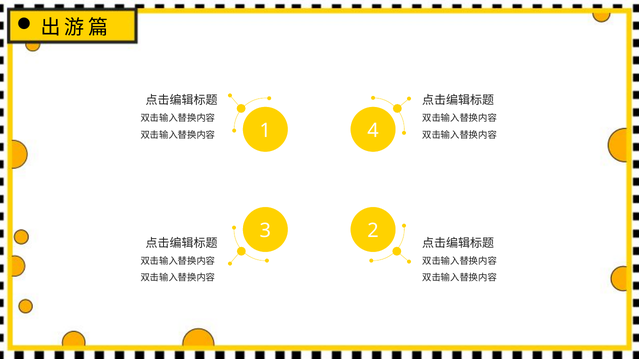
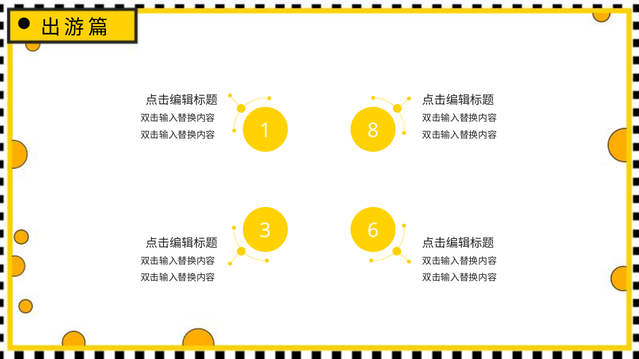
4: 4 -> 8
2: 2 -> 6
